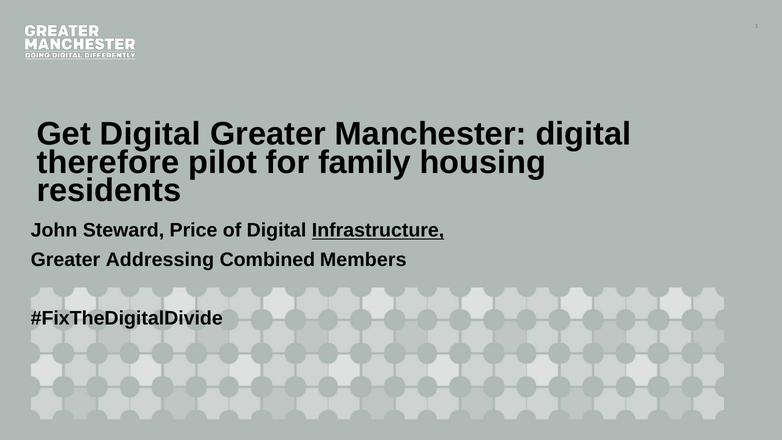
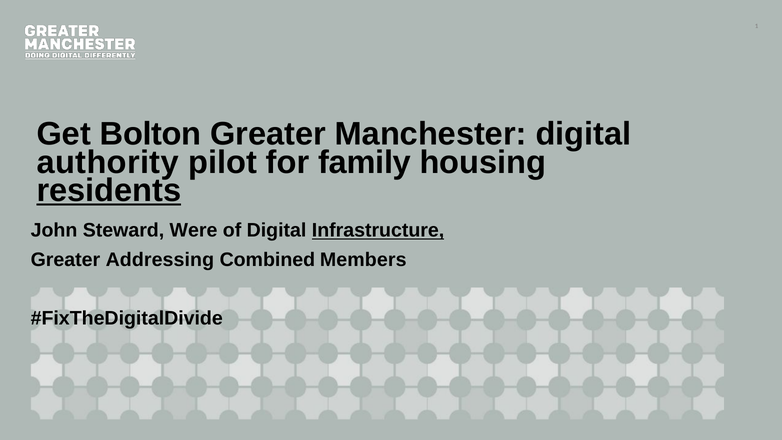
Get Digital: Digital -> Bolton
therefore: therefore -> authority
residents underline: none -> present
Price: Price -> Were
